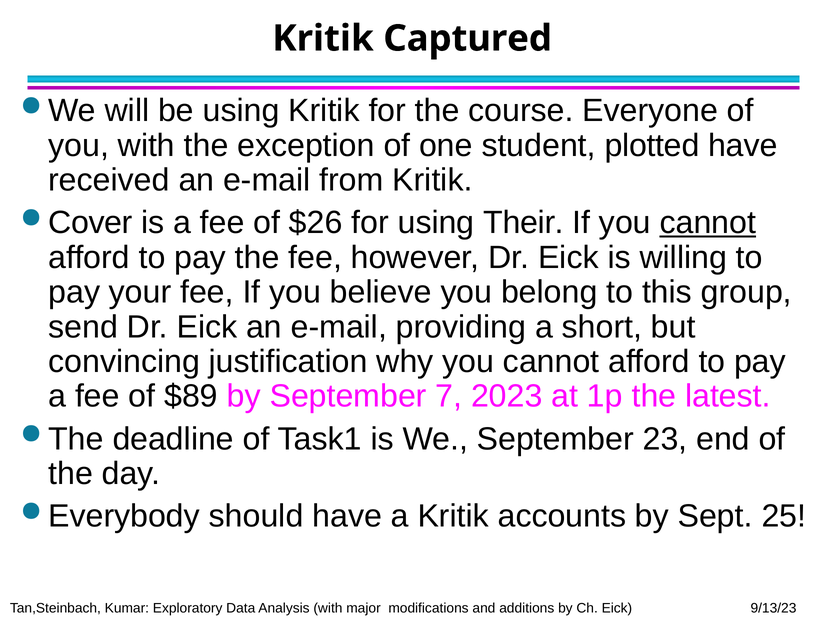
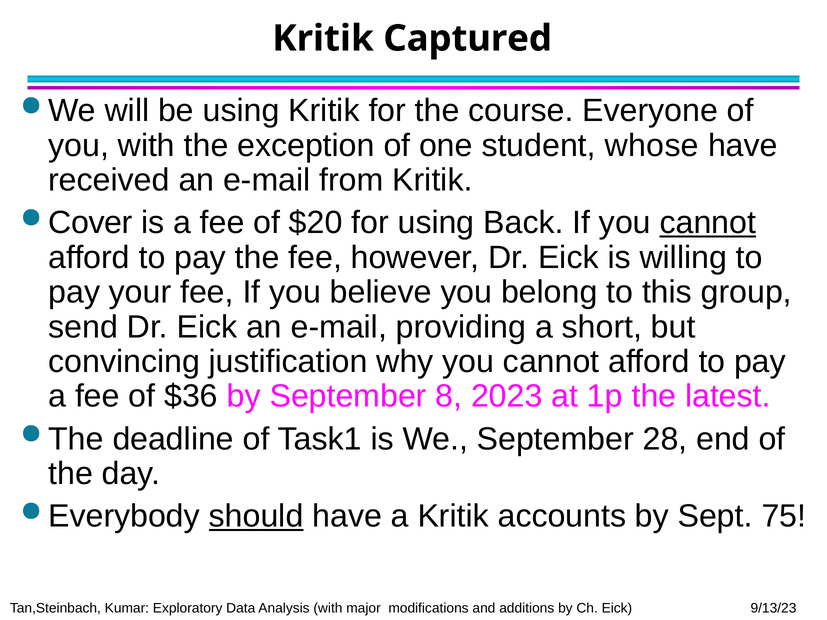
plotted: plotted -> whose
$26: $26 -> $20
Their: Their -> Back
$89: $89 -> $36
7: 7 -> 8
23: 23 -> 28
should underline: none -> present
25: 25 -> 75
